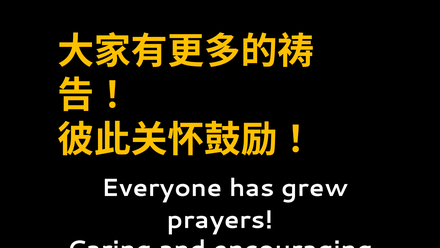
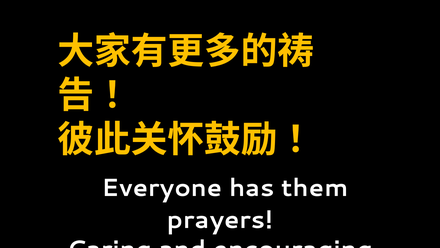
grew: grew -> them
